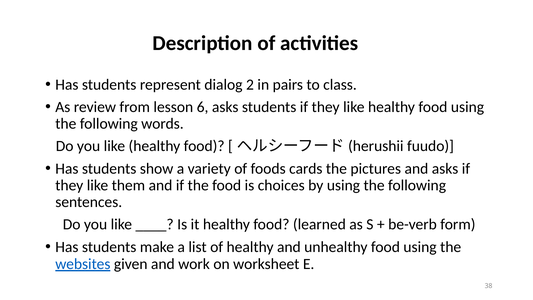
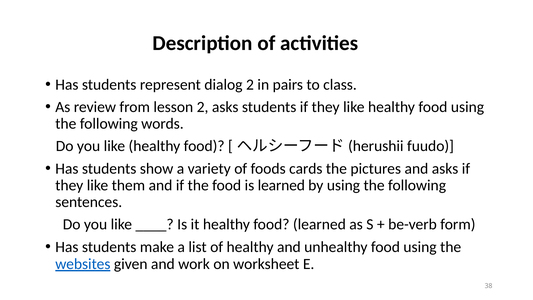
lesson 6: 6 -> 2
is choices: choices -> learned
